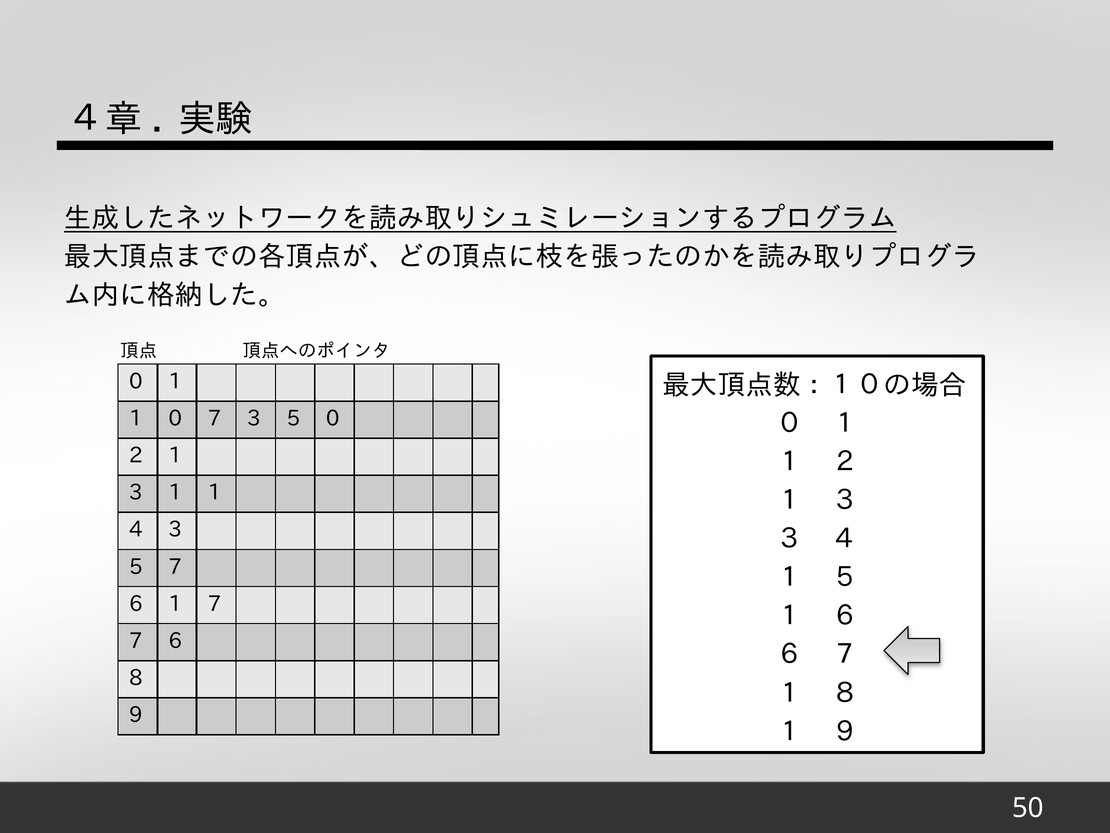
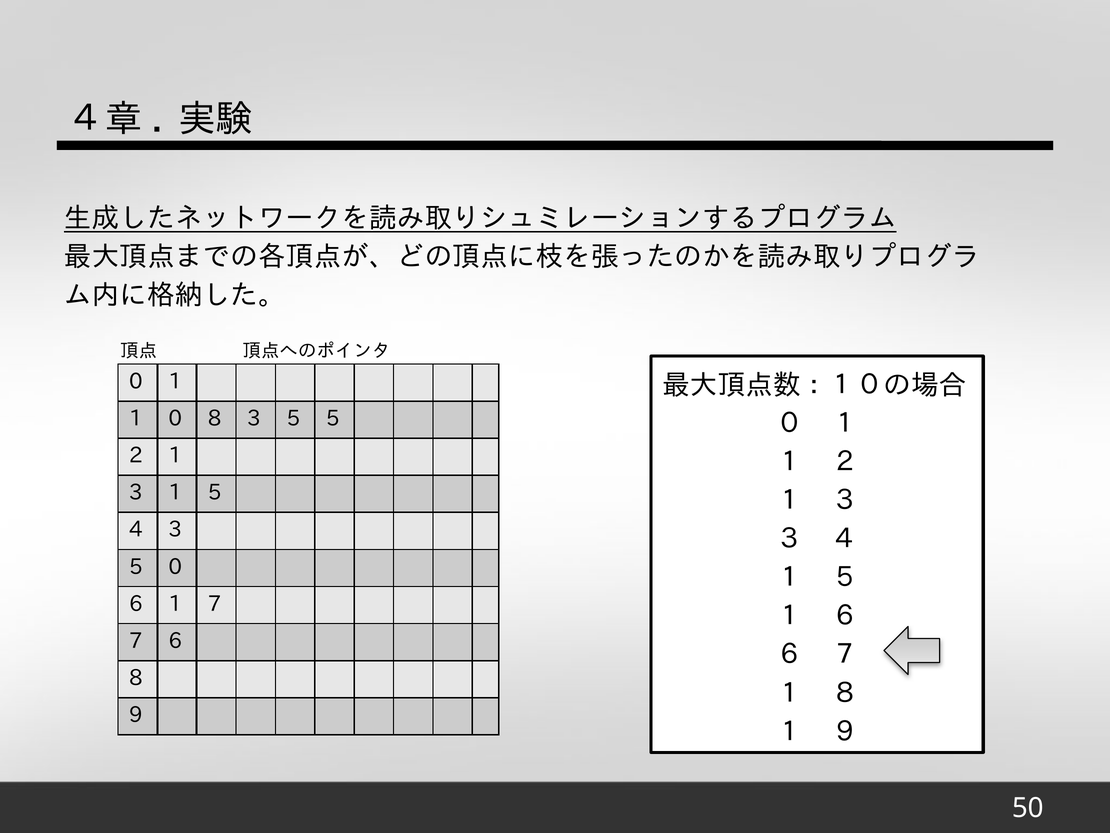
0 7: 7 -> 8
5 0: 0 -> 5
3 1 1: 1 -> 5
5 7: 7 -> 0
